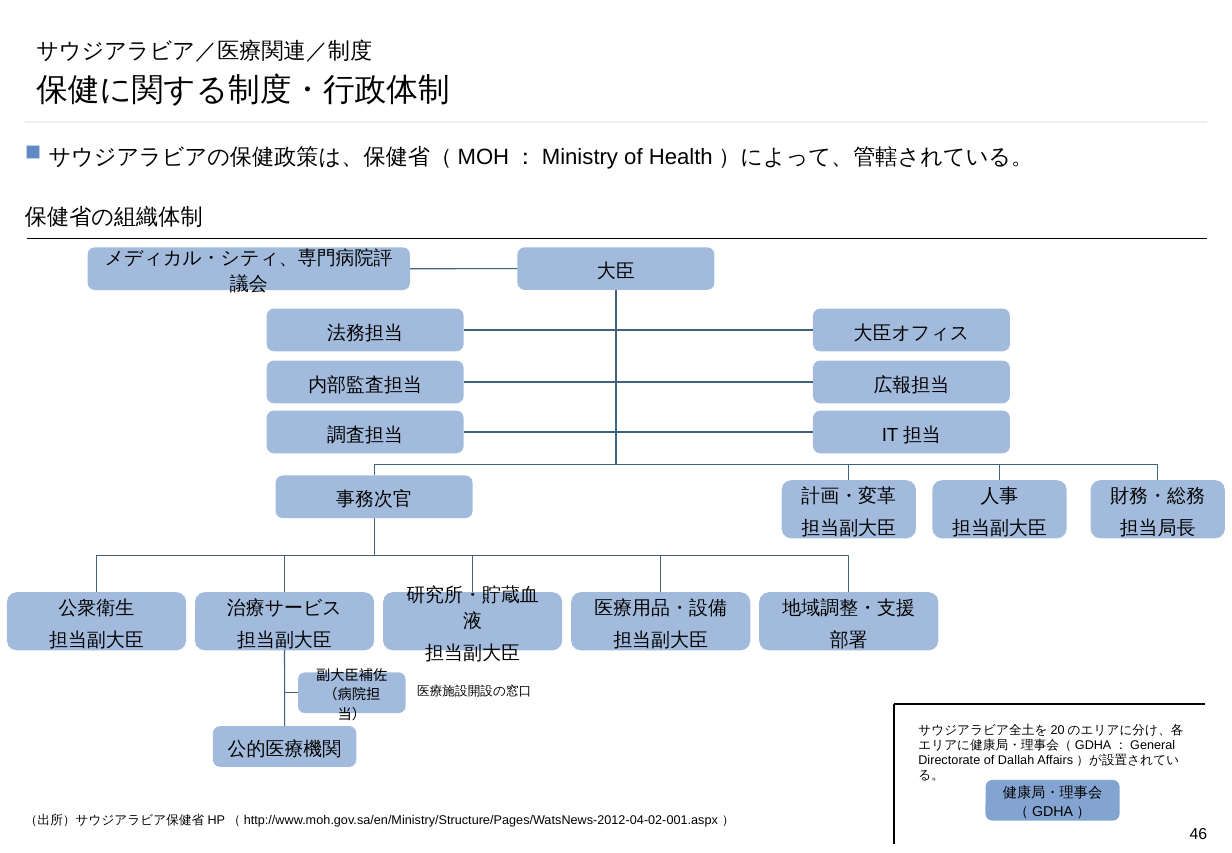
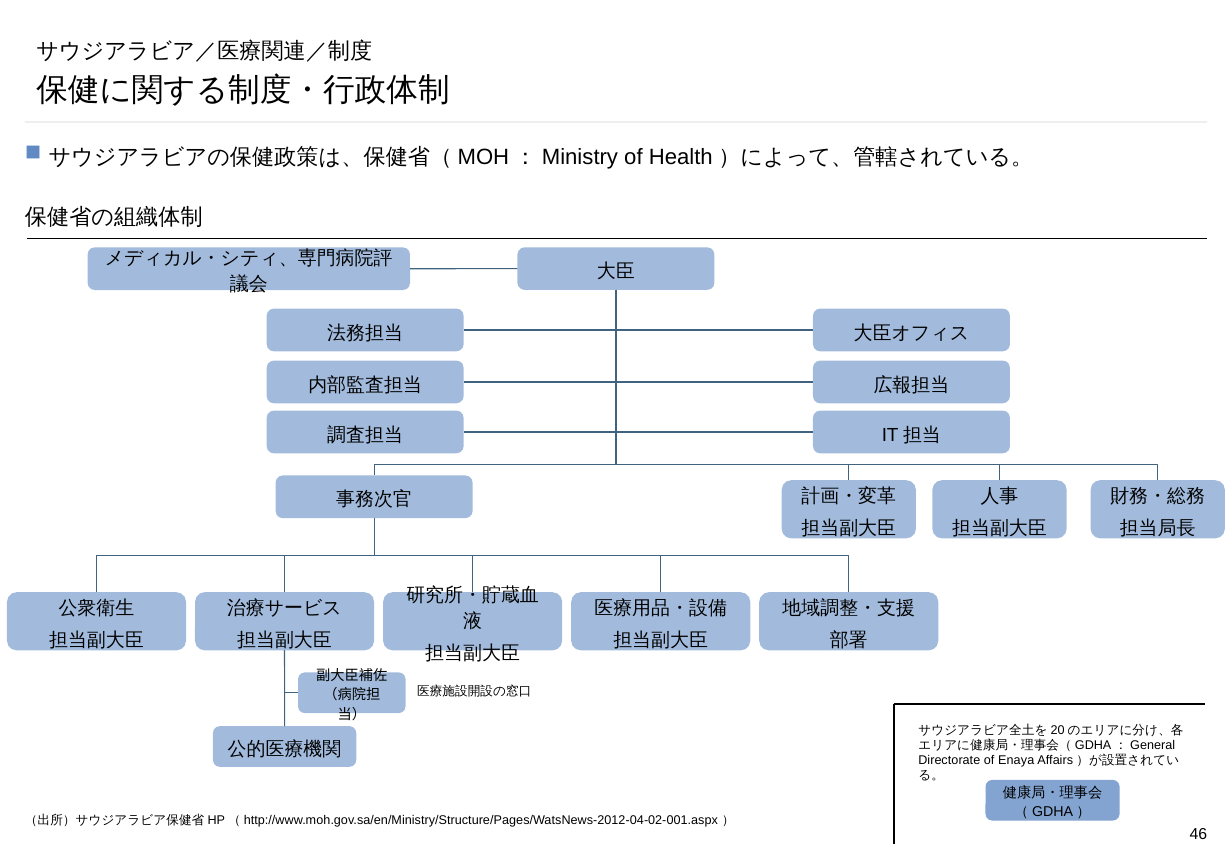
Dallah: Dallah -> Enaya
